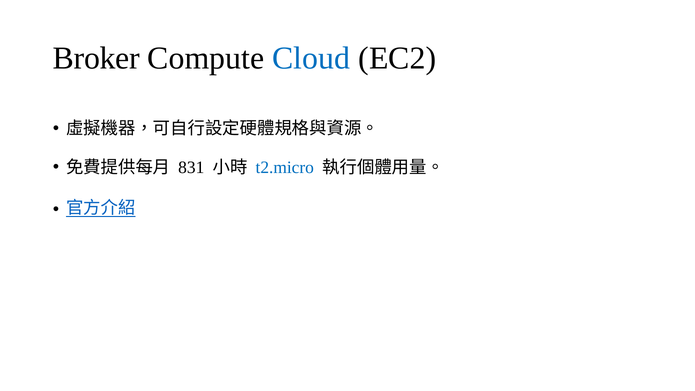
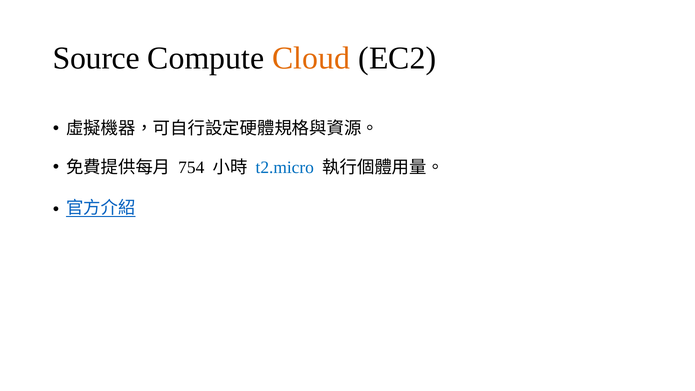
Broker: Broker -> Source
Cloud colour: blue -> orange
831: 831 -> 754
